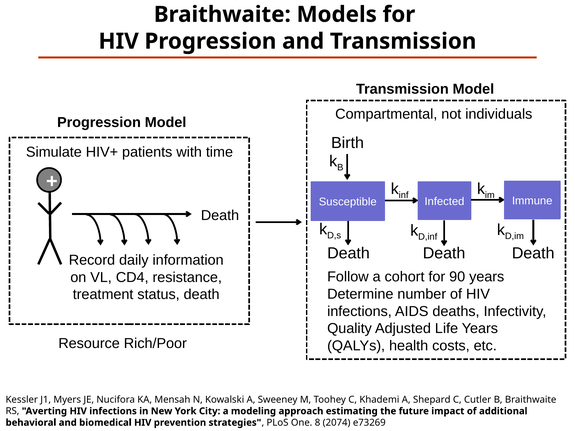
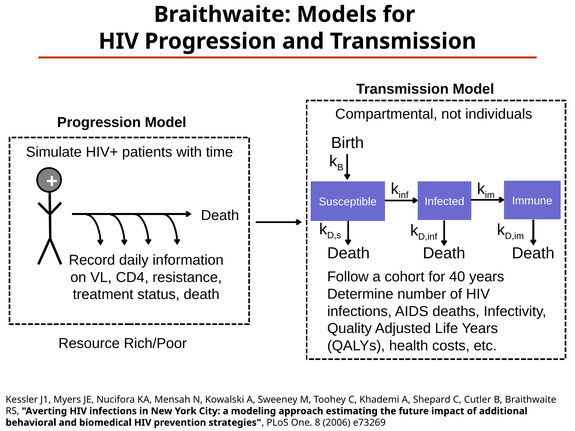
90: 90 -> 40
2074: 2074 -> 2006
